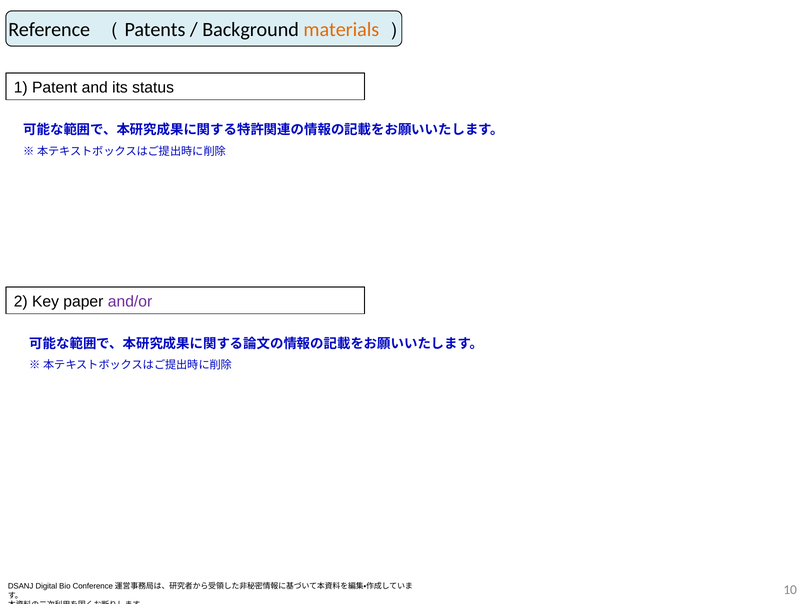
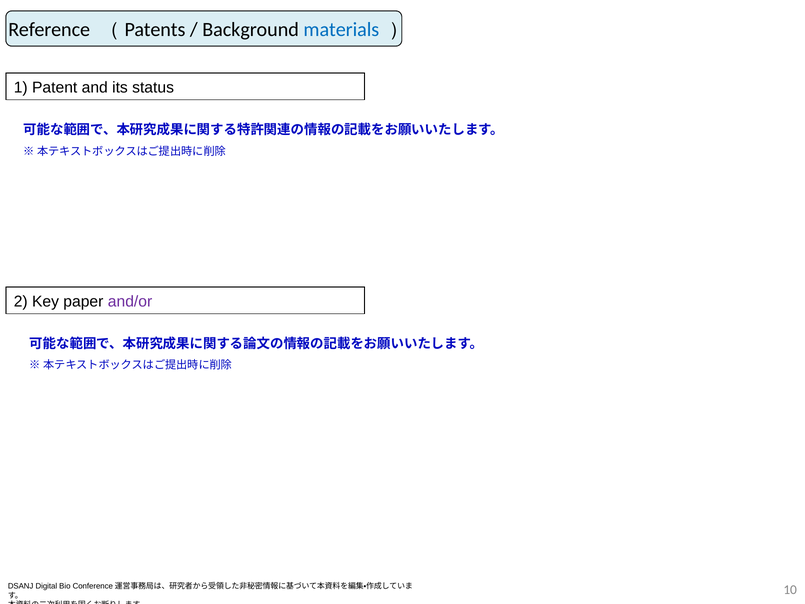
materials colour: orange -> blue
